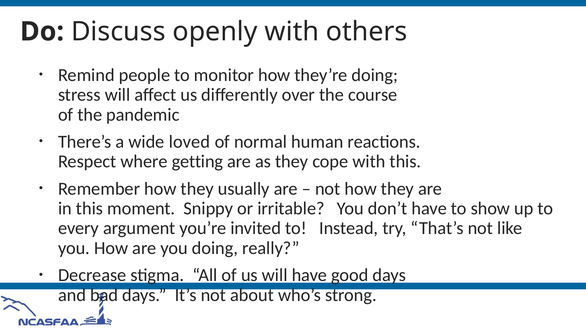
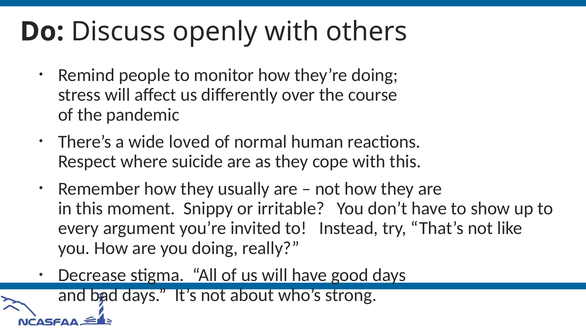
getting: getting -> suicide
